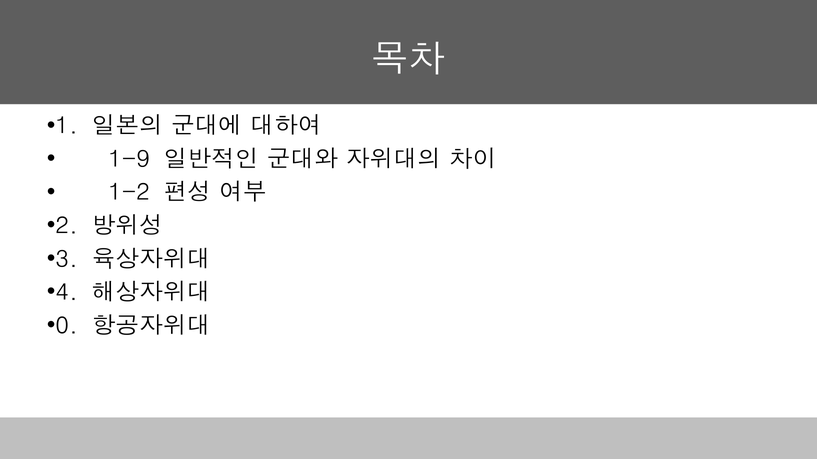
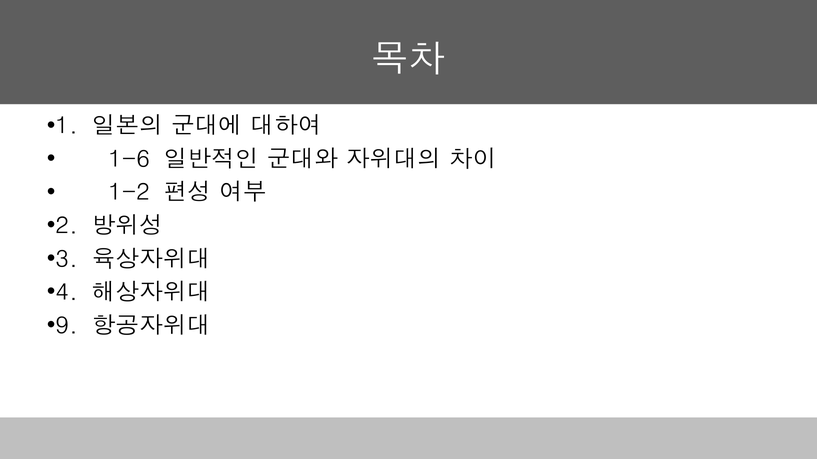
1-9: 1-9 -> 1-6
0: 0 -> 9
